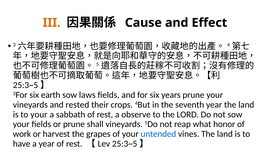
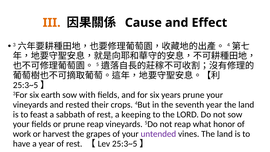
laws: laws -> with
to your: your -> feast
observe: observe -> keeping
prune shall: shall -> reap
untended colour: blue -> purple
